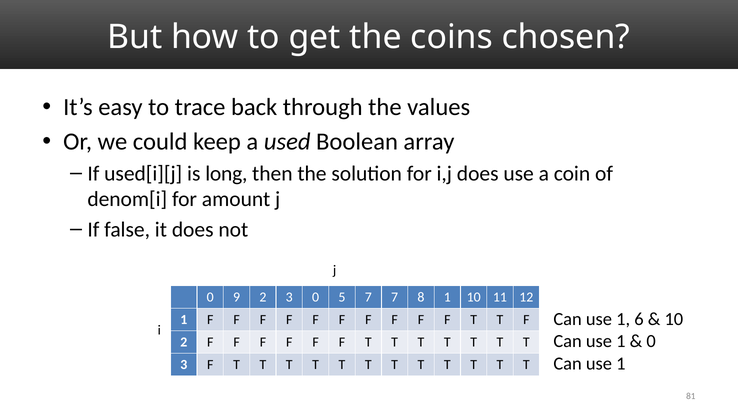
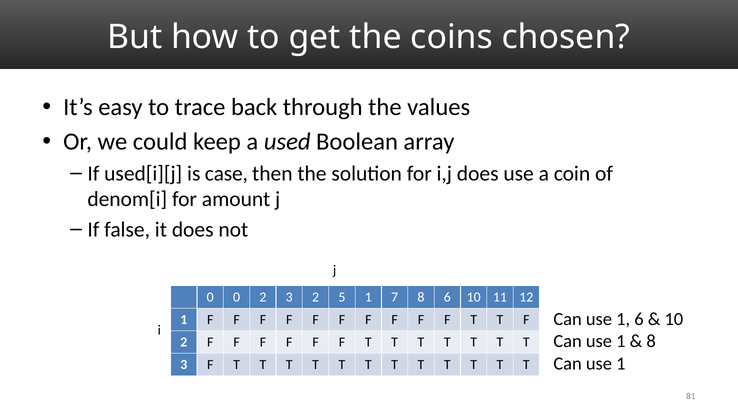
long: long -> case
0 9: 9 -> 0
3 0: 0 -> 2
5 7: 7 -> 1
8 1: 1 -> 6
0 at (651, 341): 0 -> 8
